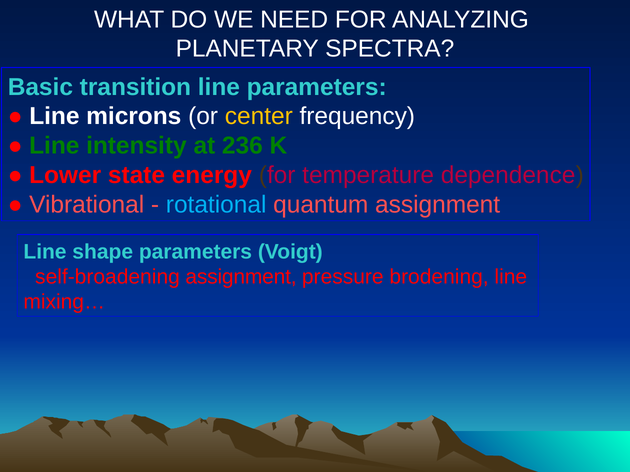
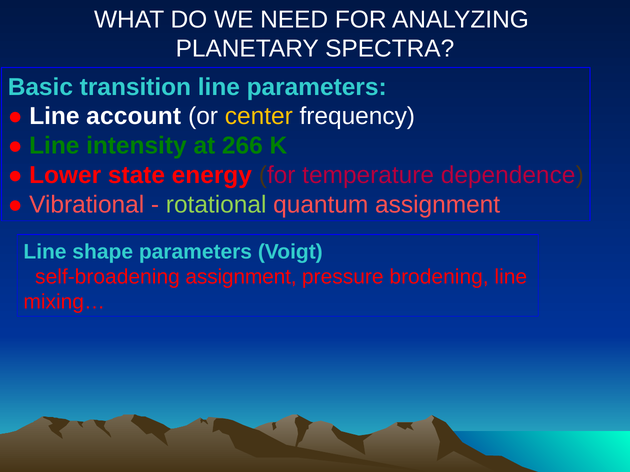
microns: microns -> account
236: 236 -> 266
rotational colour: light blue -> light green
